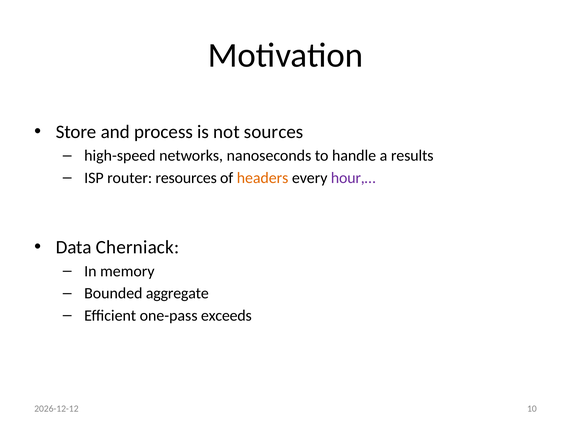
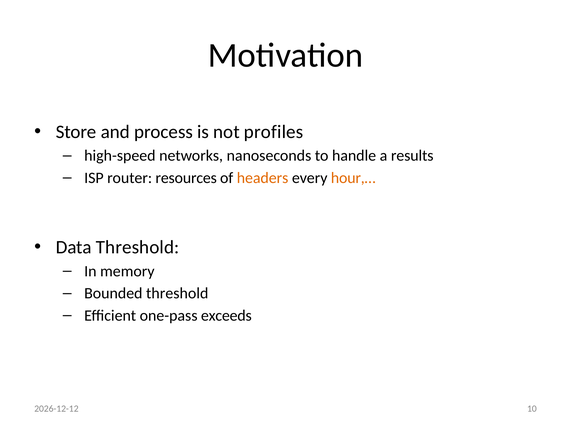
sources: sources -> profiles
hour,… colour: purple -> orange
Data Cherniack: Cherniack -> Threshold
Bounded aggregate: aggregate -> threshold
